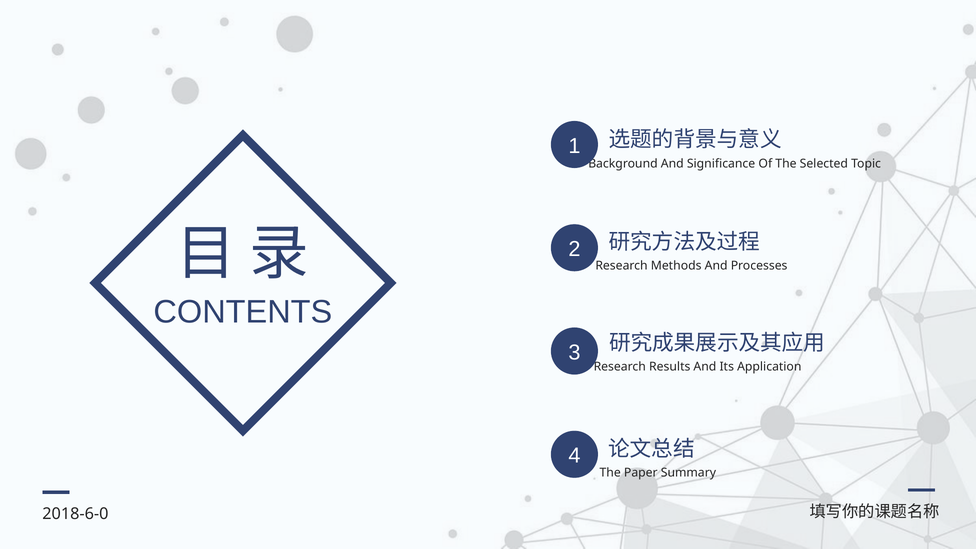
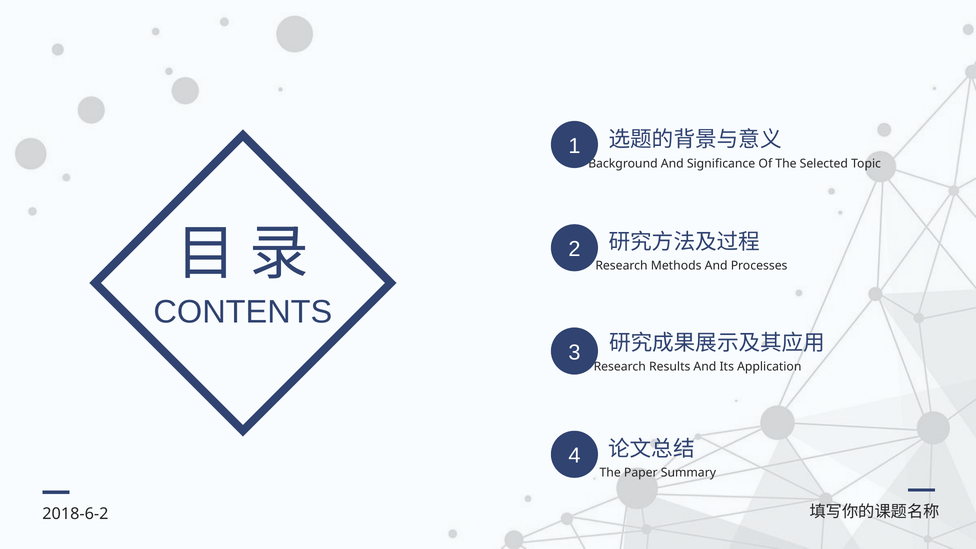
2018-6-0: 2018-6-0 -> 2018-6-2
